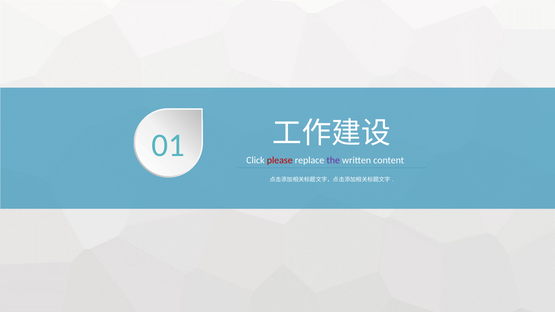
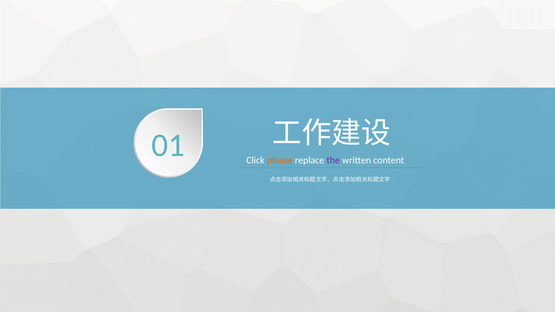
please colour: red -> orange
